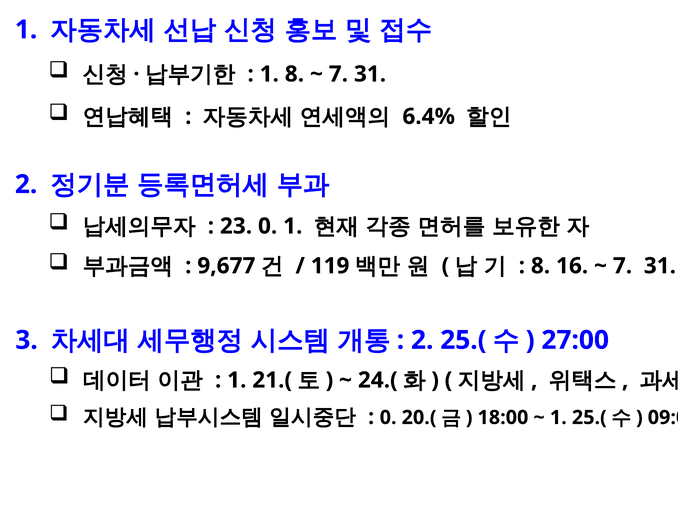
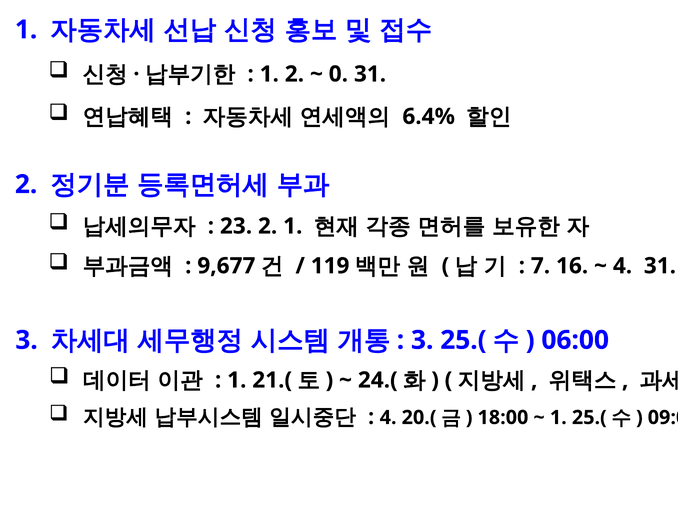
1 8: 8 -> 2
7 at (338, 74): 7 -> 0
23 0: 0 -> 2
8 at (541, 266): 8 -> 7
7 at (623, 266): 7 -> 4
2 at (422, 340): 2 -> 3
27:00: 27:00 -> 06:00
0 at (388, 418): 0 -> 4
